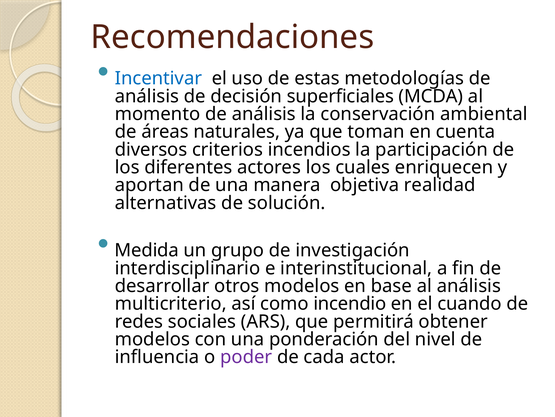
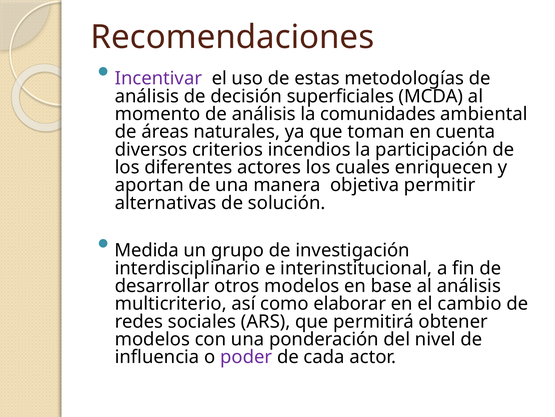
Incentivar colour: blue -> purple
conservación: conservación -> comunidades
realidad: realidad -> permitir
incendio: incendio -> elaborar
cuando: cuando -> cambio
